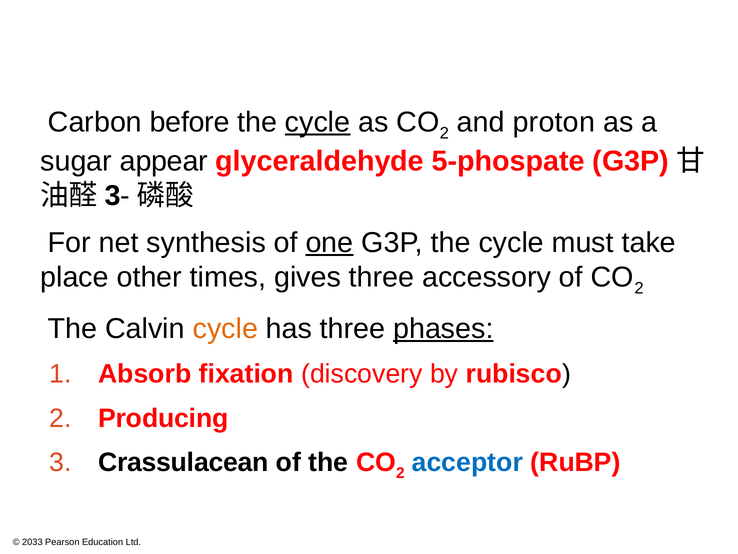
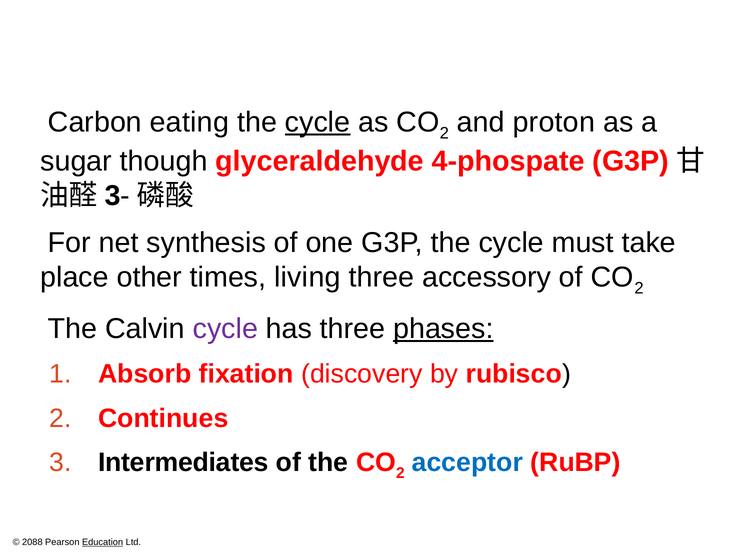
before: before -> eating
appear: appear -> though
5-phospate: 5-phospate -> 4-phospate
one underline: present -> none
gives: gives -> living
cycle at (225, 328) colour: orange -> purple
Producing: Producing -> Continues
Crassulacean: Crassulacean -> Intermediates
2033: 2033 -> 2088
Education underline: none -> present
